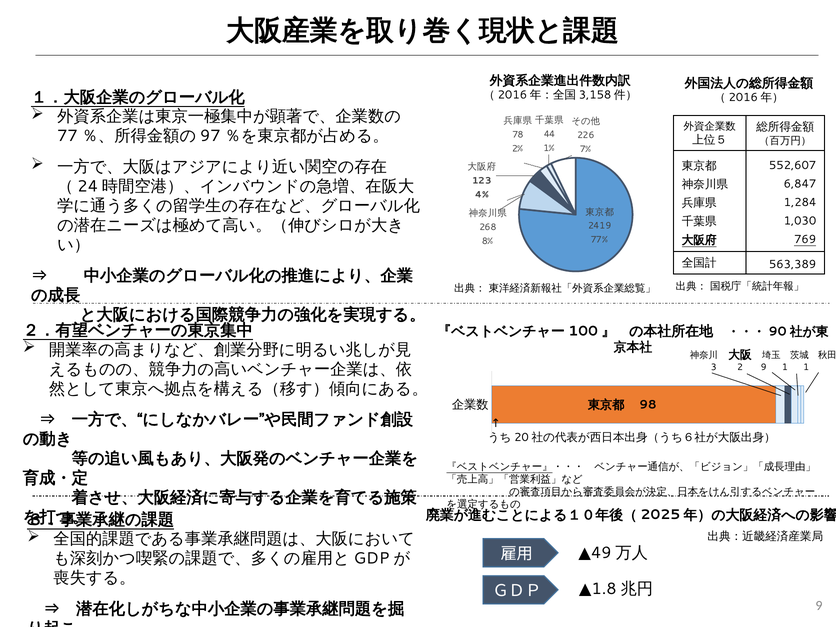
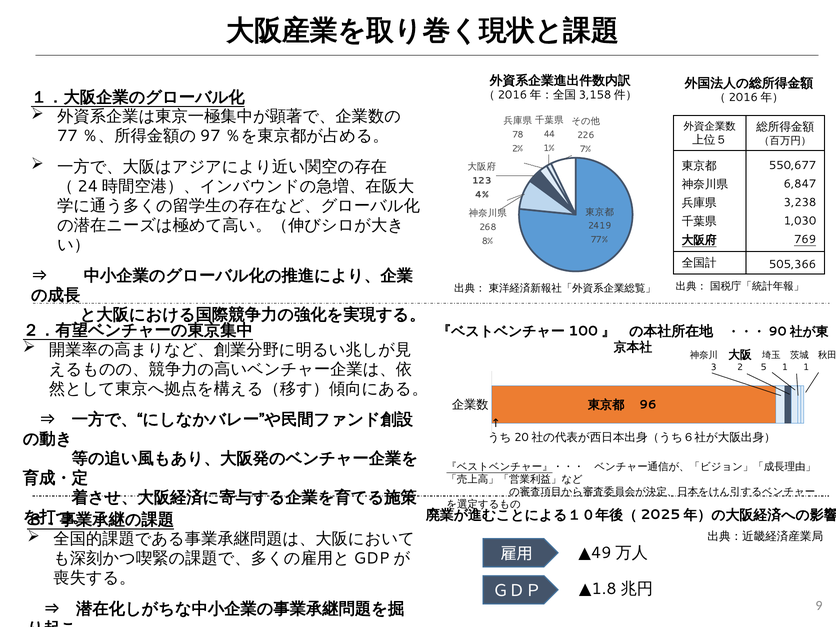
552,607: 552,607 -> 550,677
1,284: 1,284 -> 3,238
563,389: 563,389 -> 505,366
2 9: 9 -> 5
98: 98 -> 96
